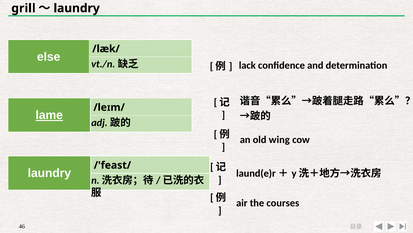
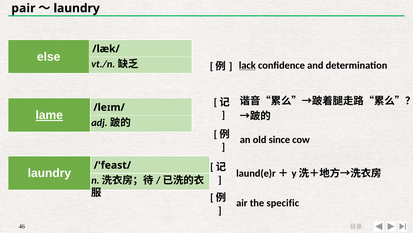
grill: grill -> pair
lack underline: none -> present
wing: wing -> since
courses: courses -> specific
